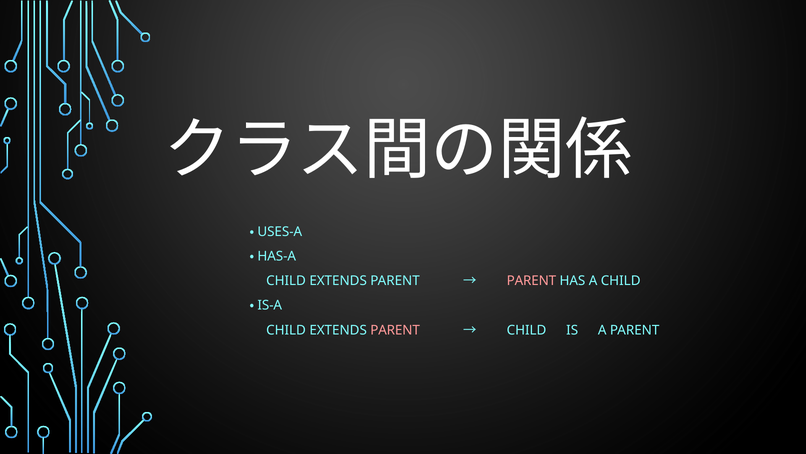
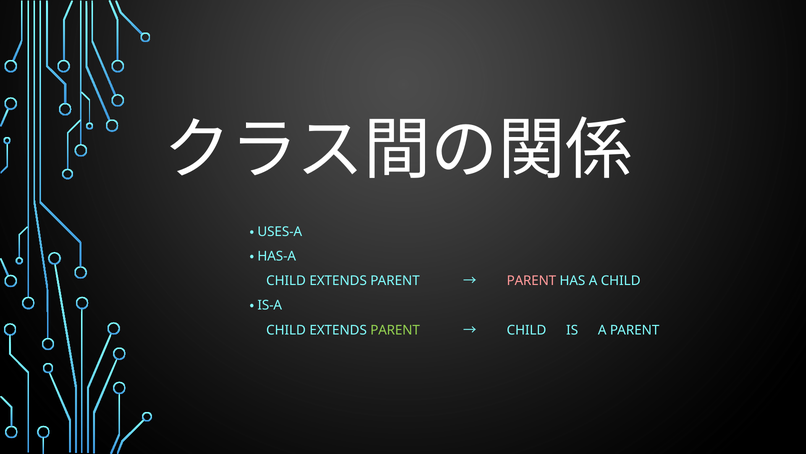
PARENT at (395, 330) colour: pink -> light green
